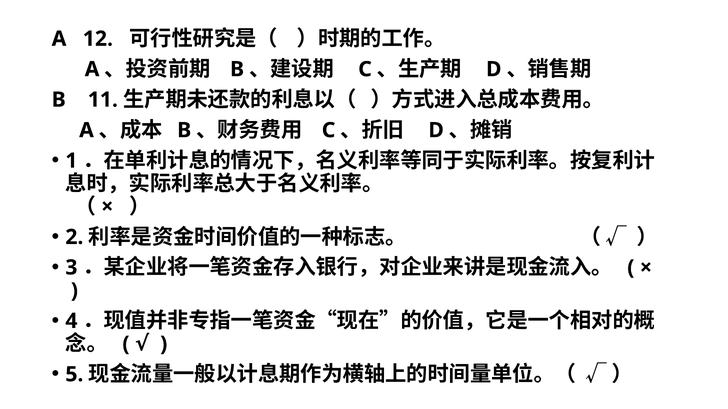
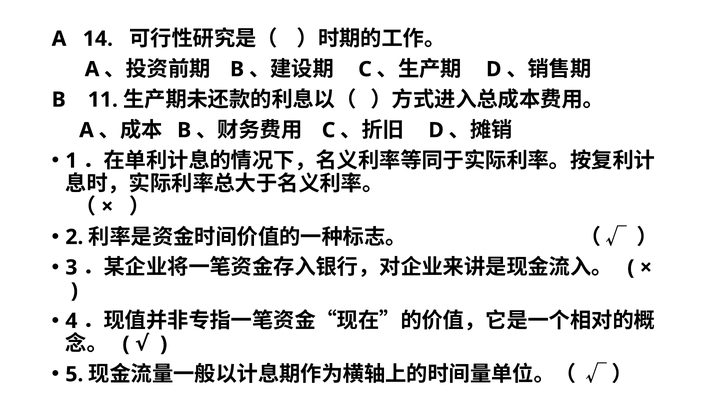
12: 12 -> 14
